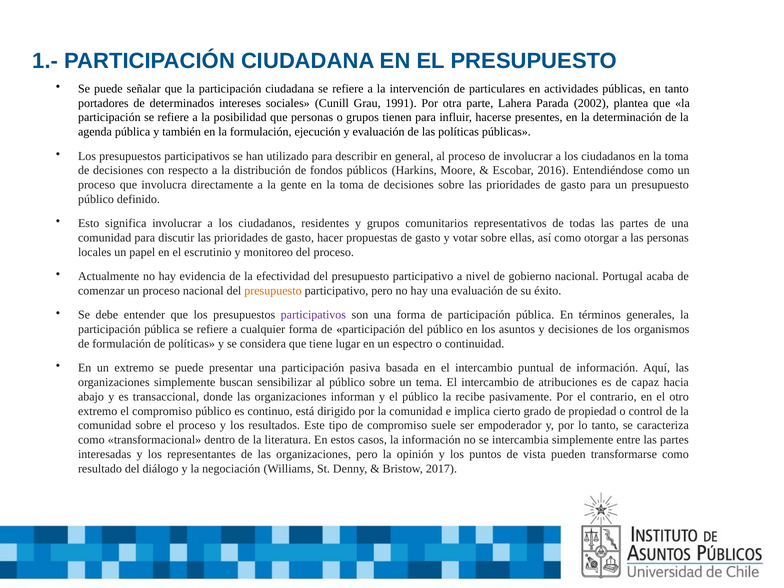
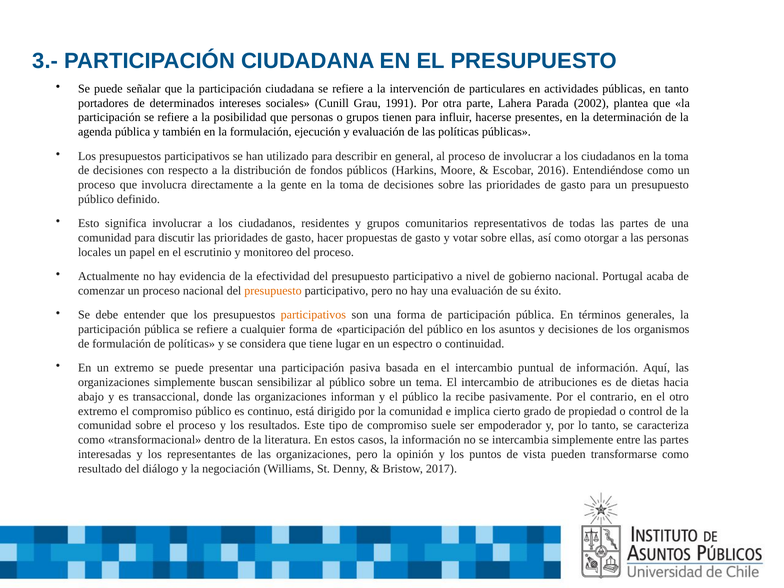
1.-: 1.- -> 3.-
participativos at (313, 315) colour: purple -> orange
capaz: capaz -> dietas
